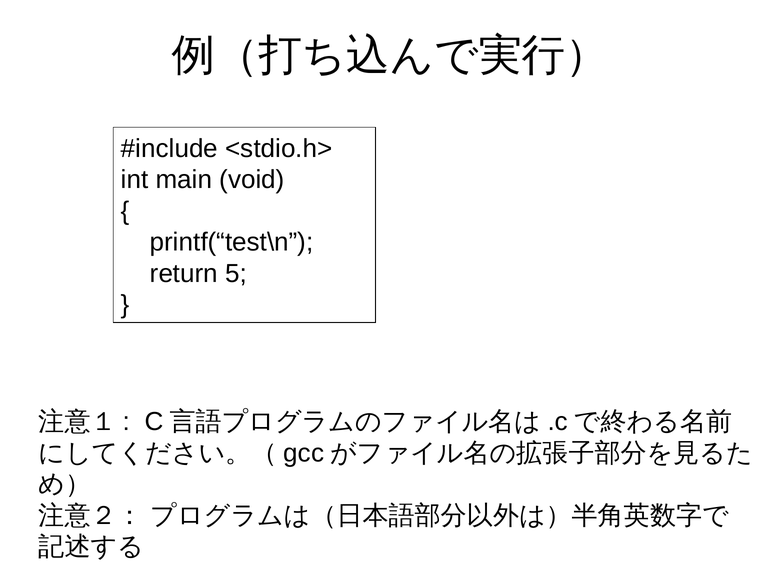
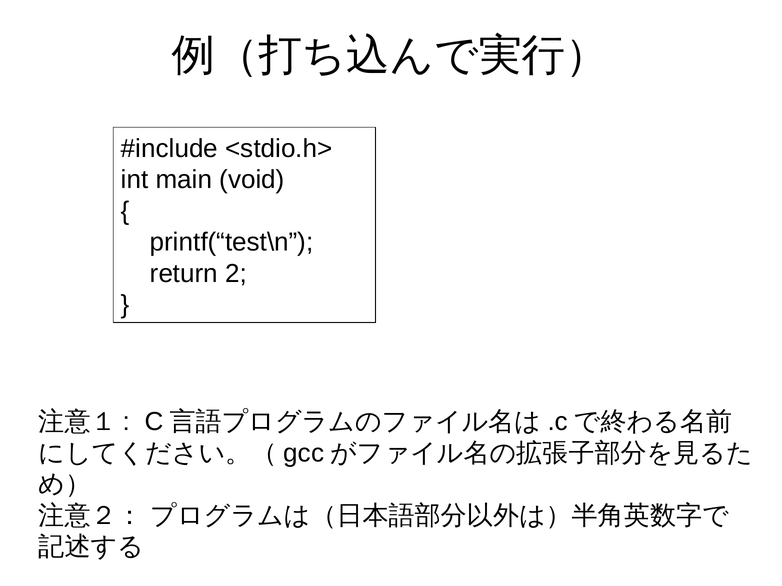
5: 5 -> 2
